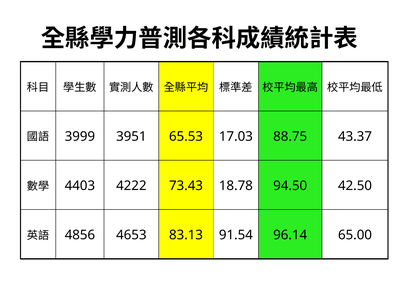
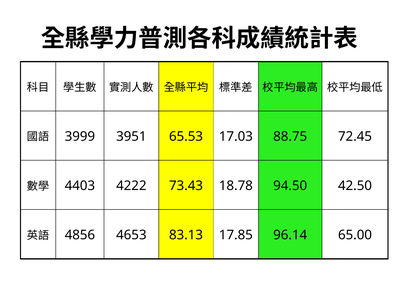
43.37: 43.37 -> 72.45
91.54: 91.54 -> 17.85
